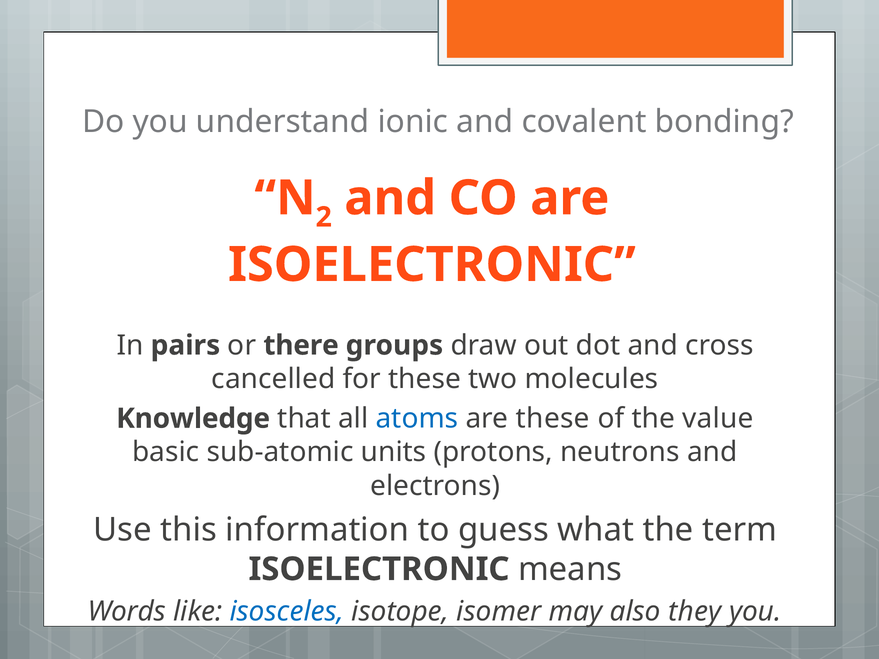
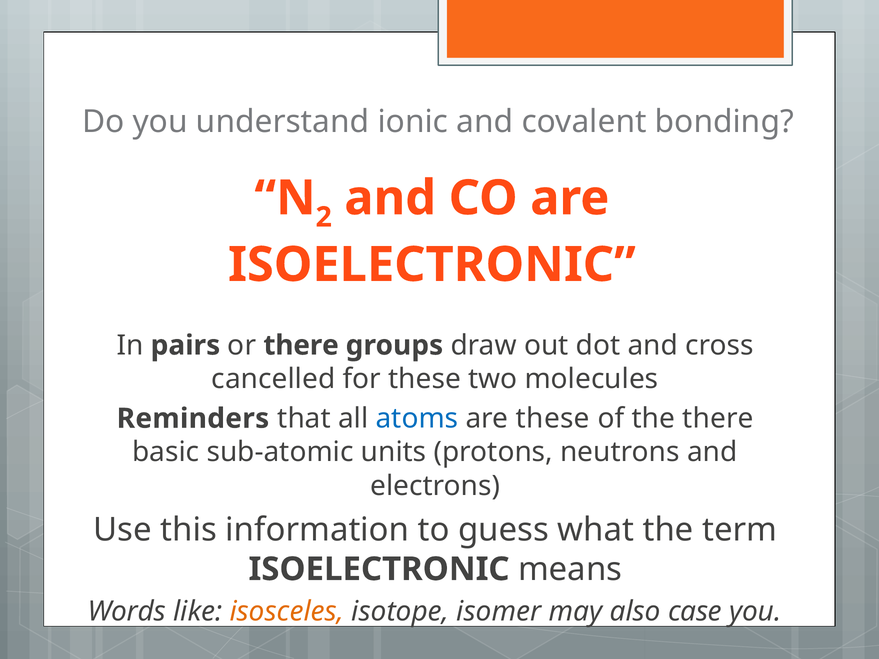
Knowledge: Knowledge -> Reminders
the value: value -> there
isosceles colour: blue -> orange
they: they -> case
